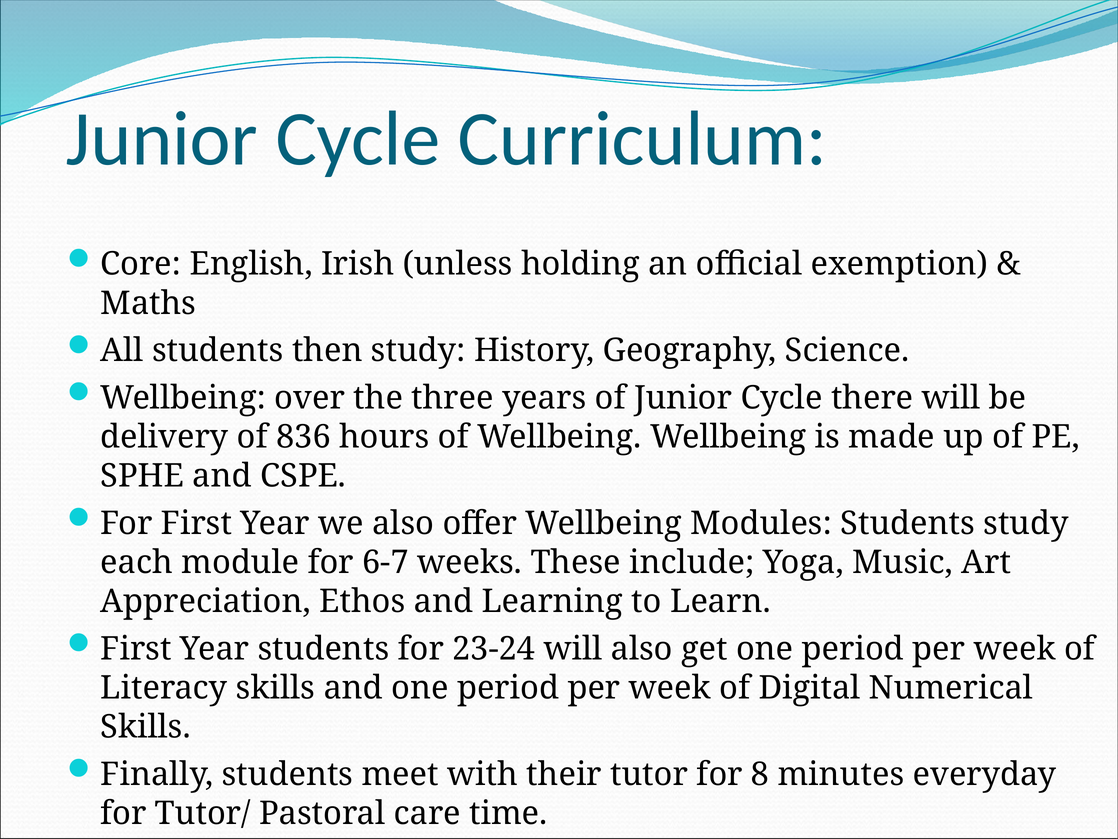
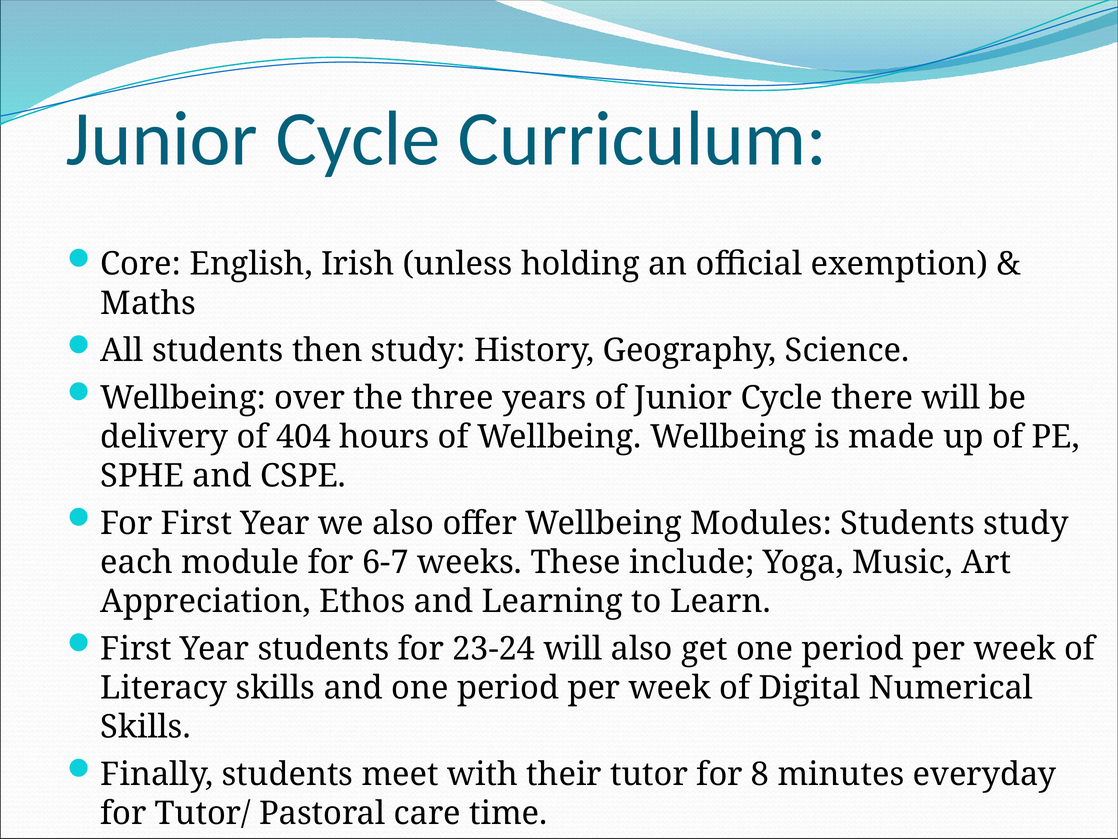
836: 836 -> 404
